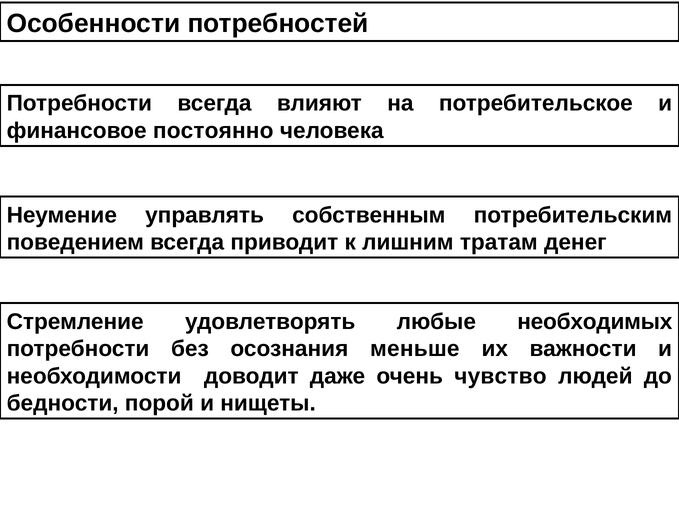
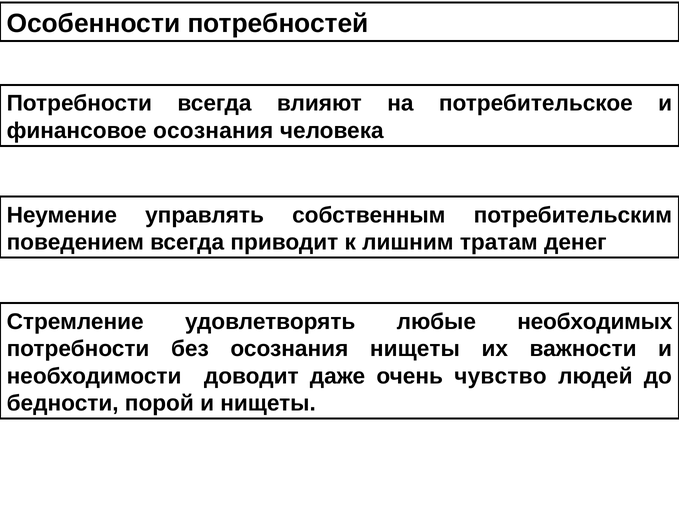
финансовое постоянно: постоянно -> осознания
осознания меньше: меньше -> нищеты
